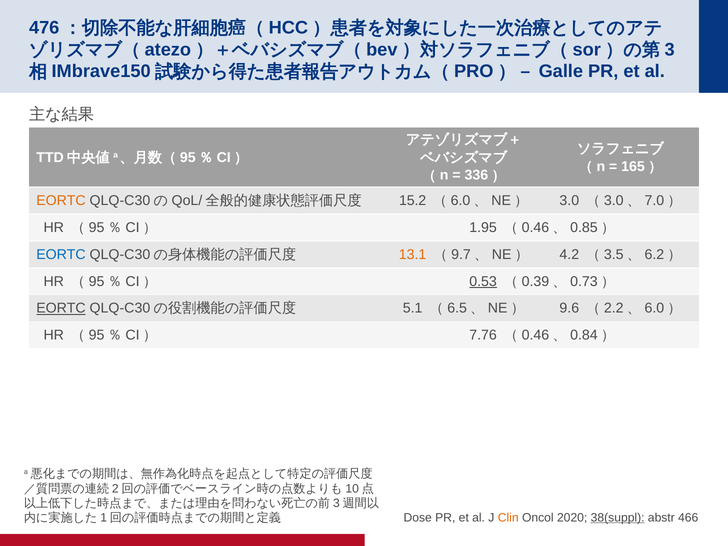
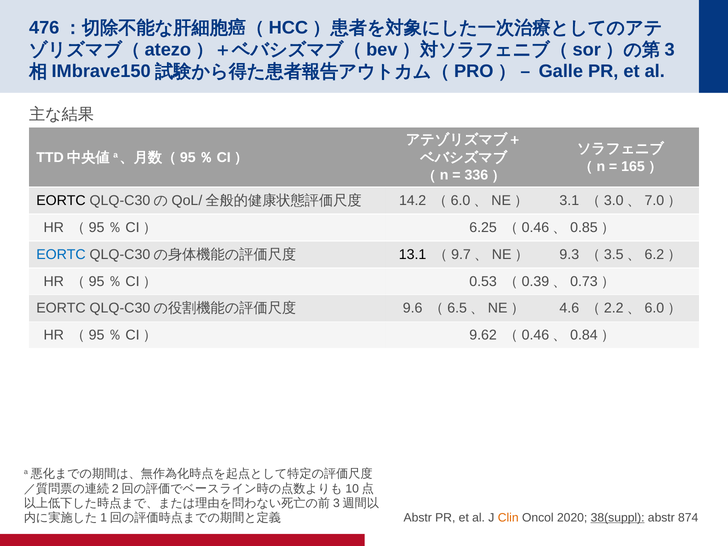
EORTC at (61, 201) colour: orange -> black
15.2: 15.2 -> 14.2
3.0: 3.0 -> 3.1
1.95: 1.95 -> 6.25
13.1 colour: orange -> black
4.2: 4.2 -> 9.3
0.53 underline: present -> none
EORTC at (61, 308) underline: present -> none
5.1: 5.1 -> 9.6
9.6: 9.6 -> 4.6
7.76: 7.76 -> 9.62
Dose at (418, 518): Dose -> Abstr
466: 466 -> 874
